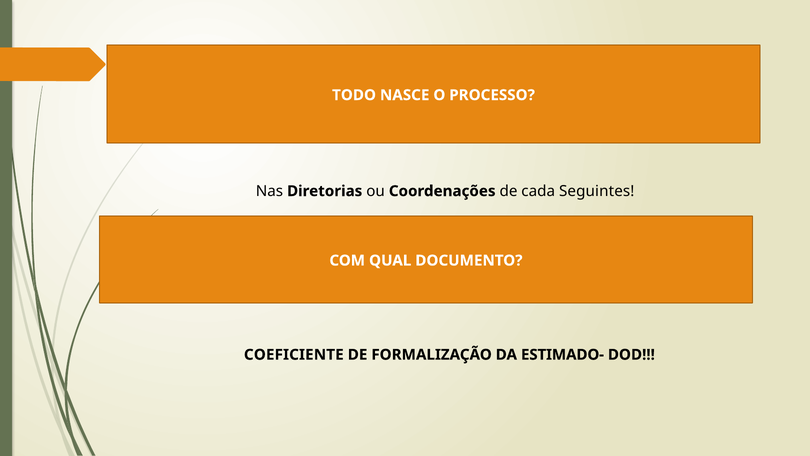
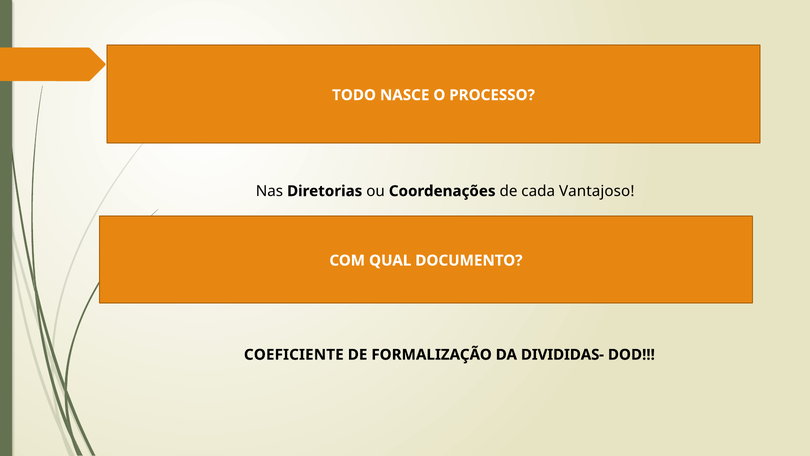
Seguintes: Seguintes -> Vantajoso
ESTIMADO-: ESTIMADO- -> DIVIDIDAS-
